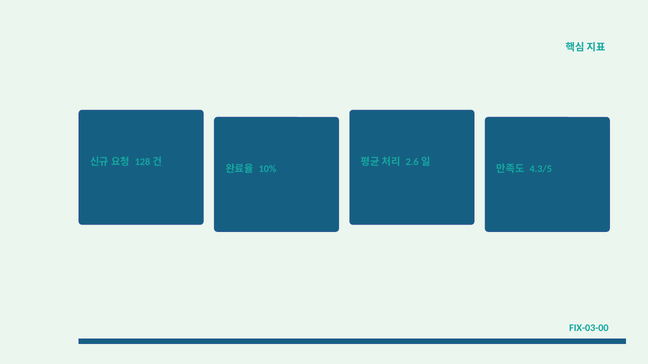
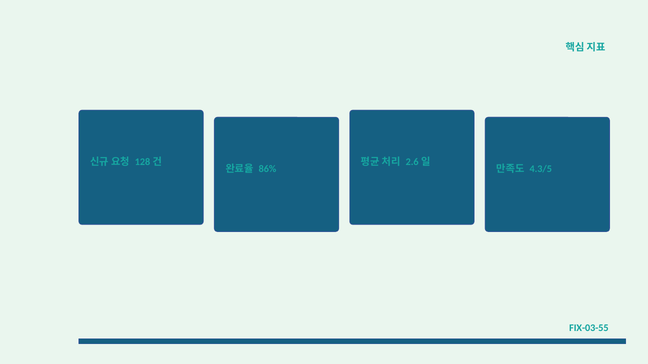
10%: 10% -> 86%
FIX-03-00: FIX-03-00 -> FIX-03-55
